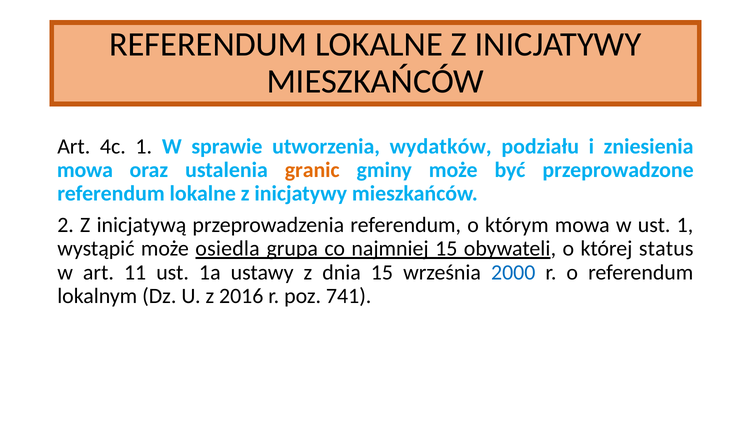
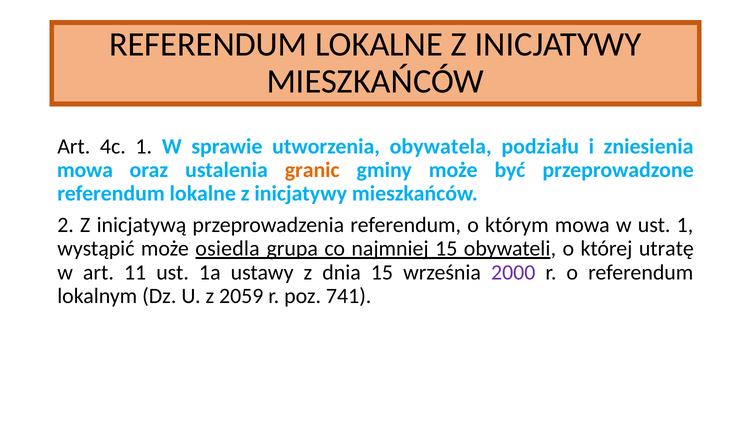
wydatków: wydatków -> obywatela
status: status -> utratę
2000 colour: blue -> purple
2016: 2016 -> 2059
